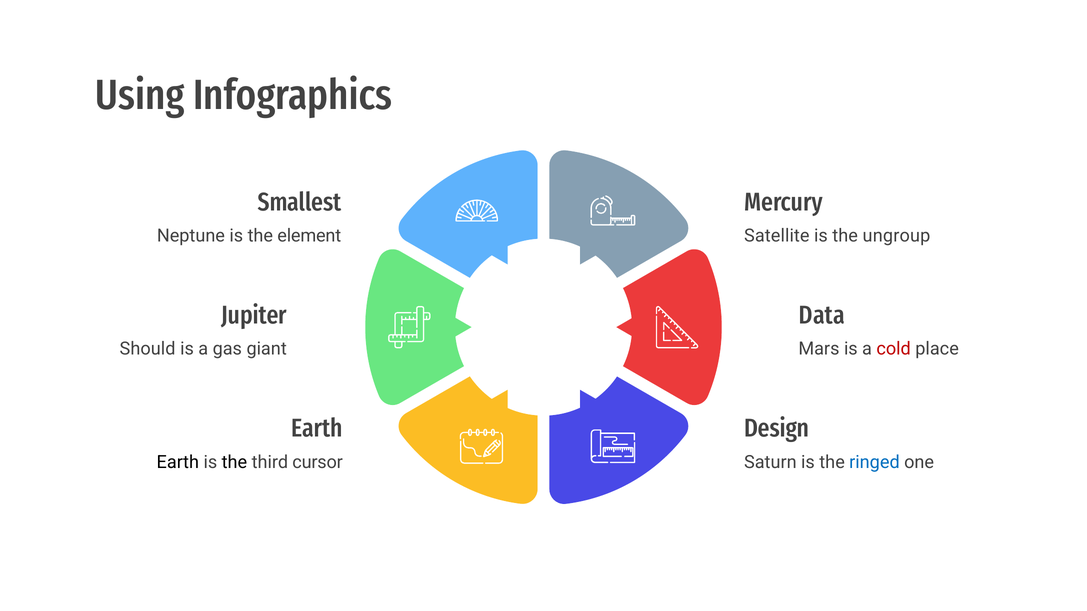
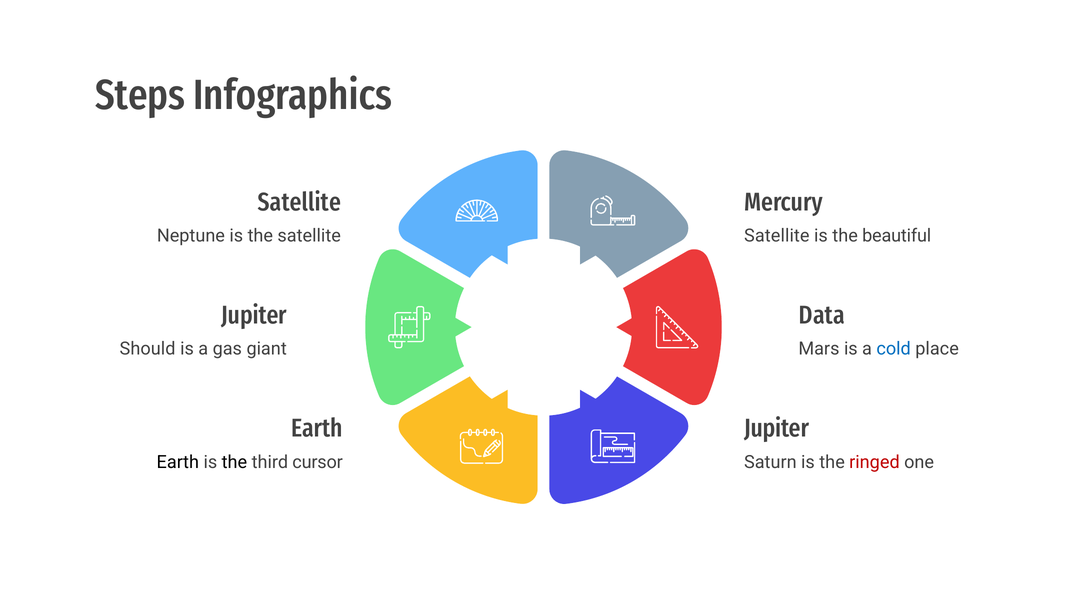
Using: Using -> Steps
Smallest at (300, 202): Smallest -> Satellite
the element: element -> satellite
ungroup: ungroup -> beautiful
cold colour: red -> blue
Design at (777, 429): Design -> Jupiter
ringed colour: blue -> red
